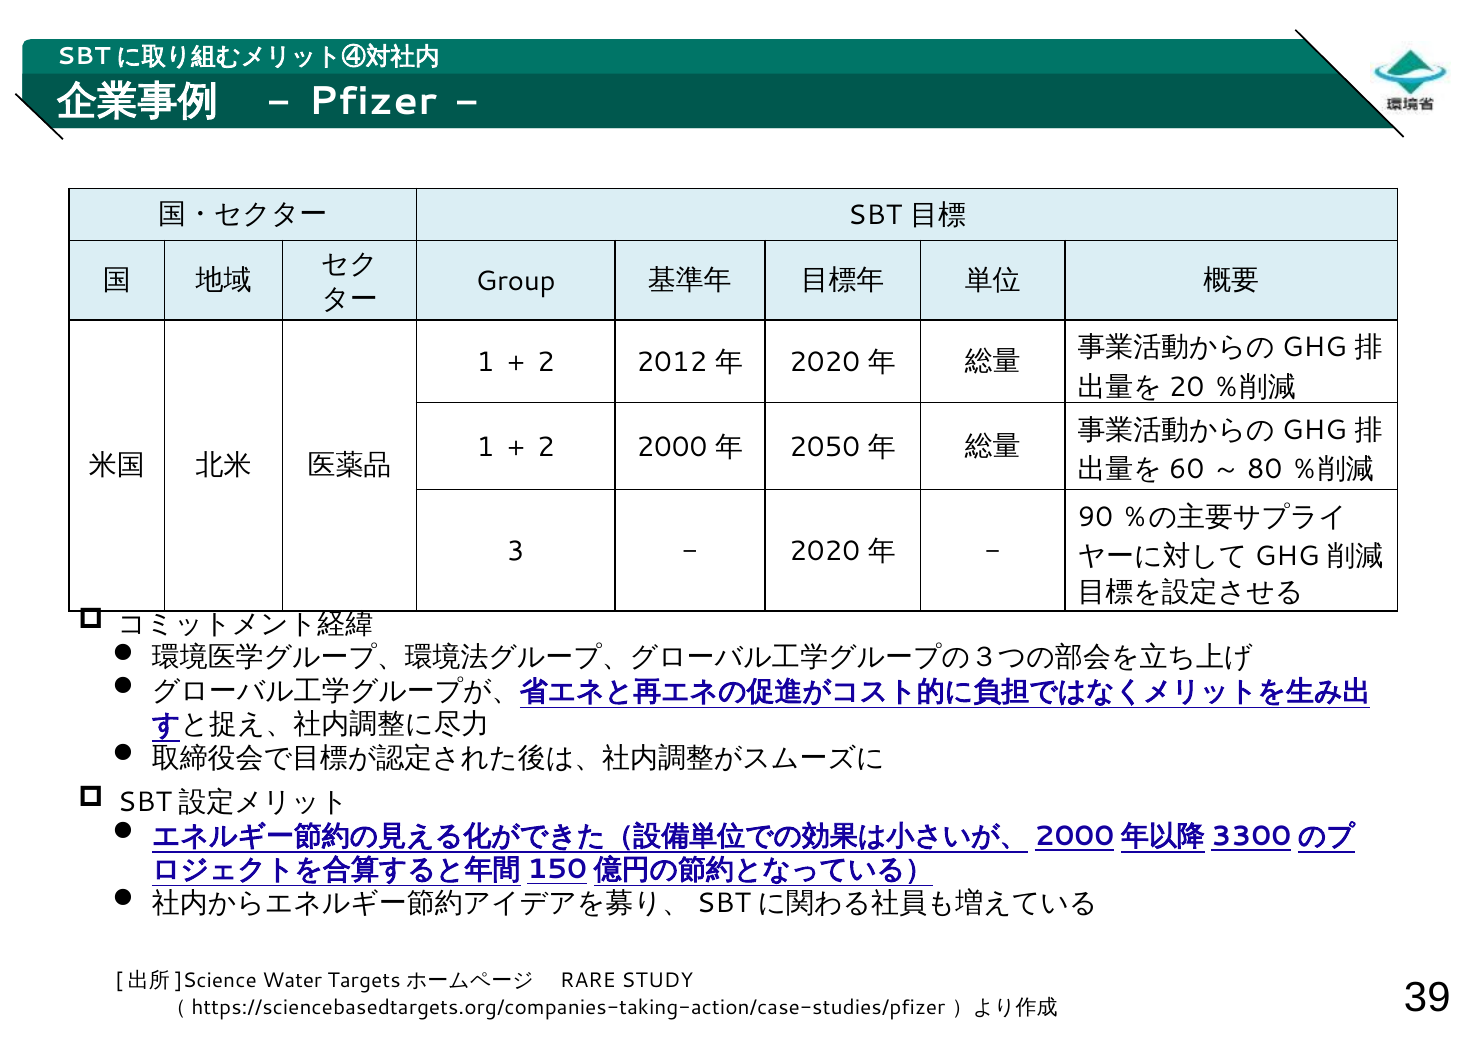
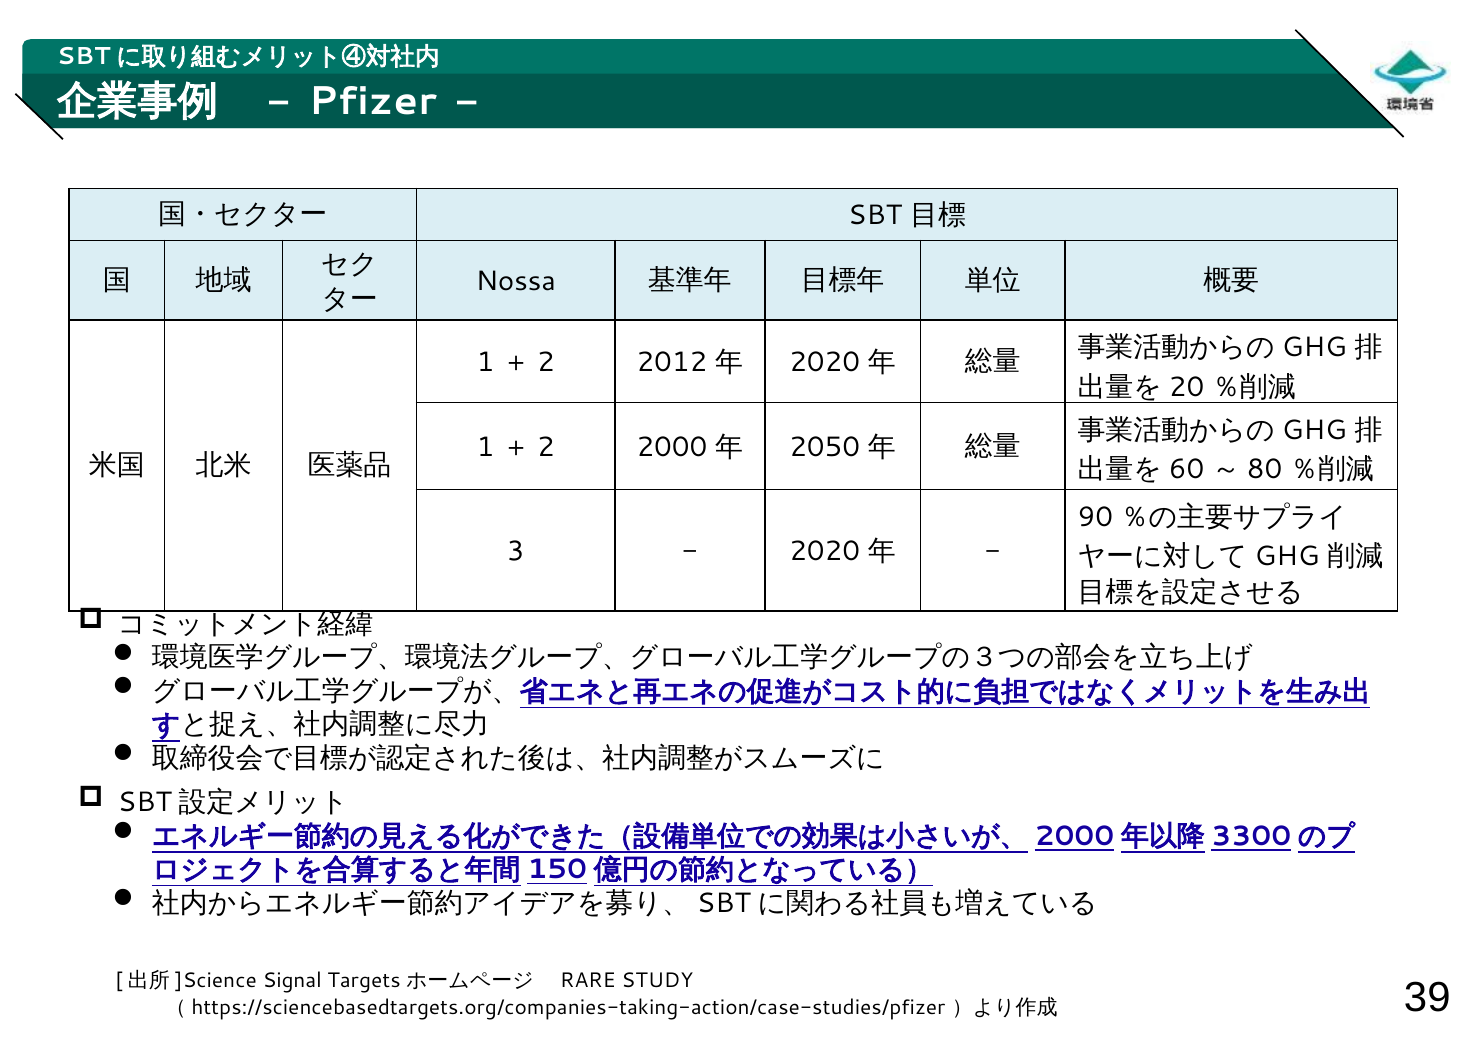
Group: Group -> Nossa
Water: Water -> Signal
